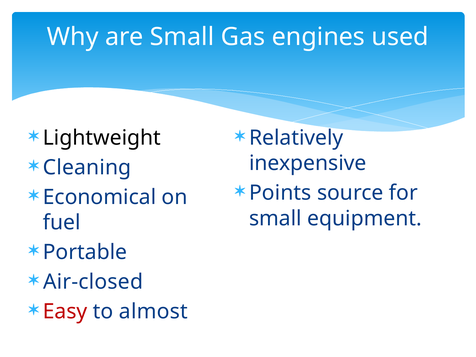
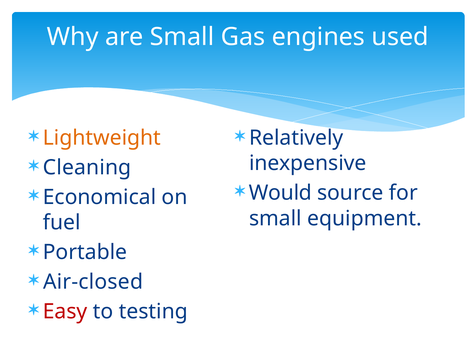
Lightweight colour: black -> orange
Points: Points -> Would
almost: almost -> testing
